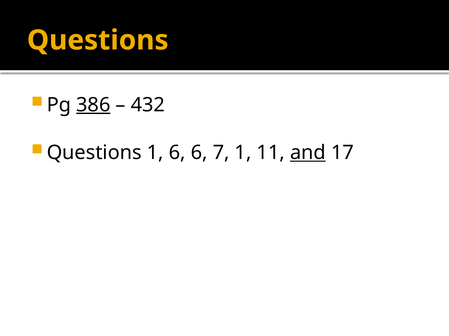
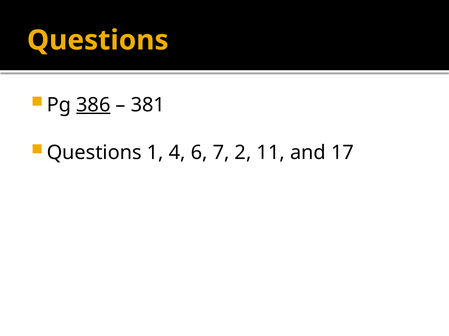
432: 432 -> 381
1 6: 6 -> 4
7 1: 1 -> 2
and underline: present -> none
